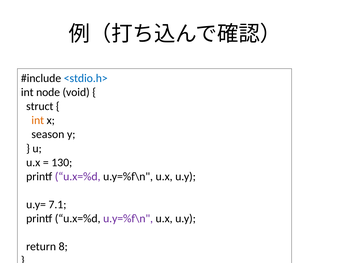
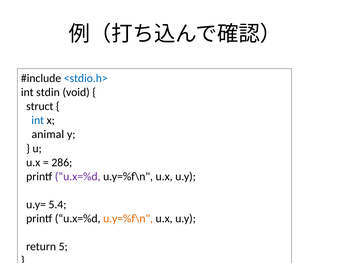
node: node -> stdin
int at (38, 120) colour: orange -> blue
season: season -> animal
130: 130 -> 286
7.1: 7.1 -> 5.4
u.y=%f\n at (128, 218) colour: purple -> orange
8: 8 -> 5
